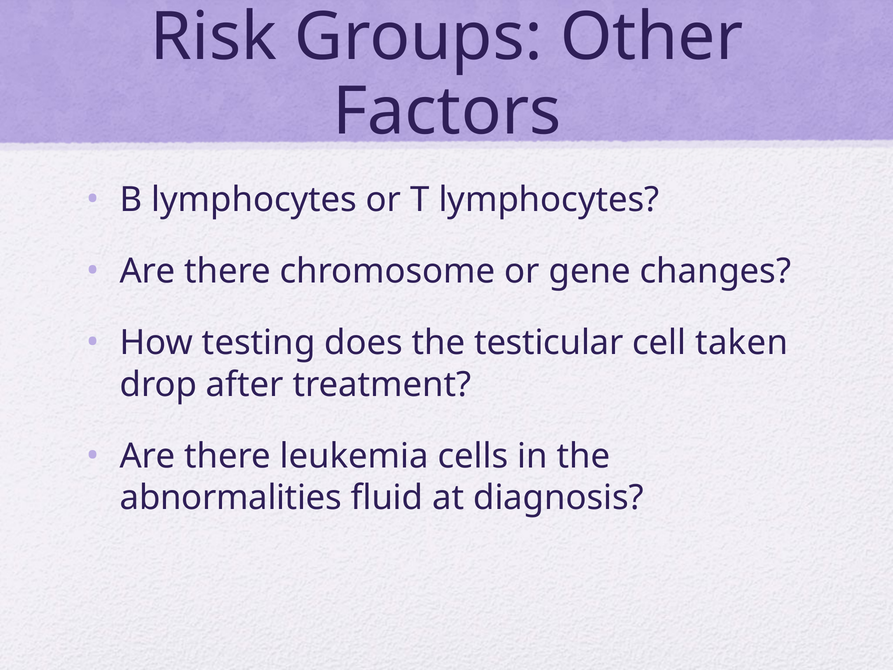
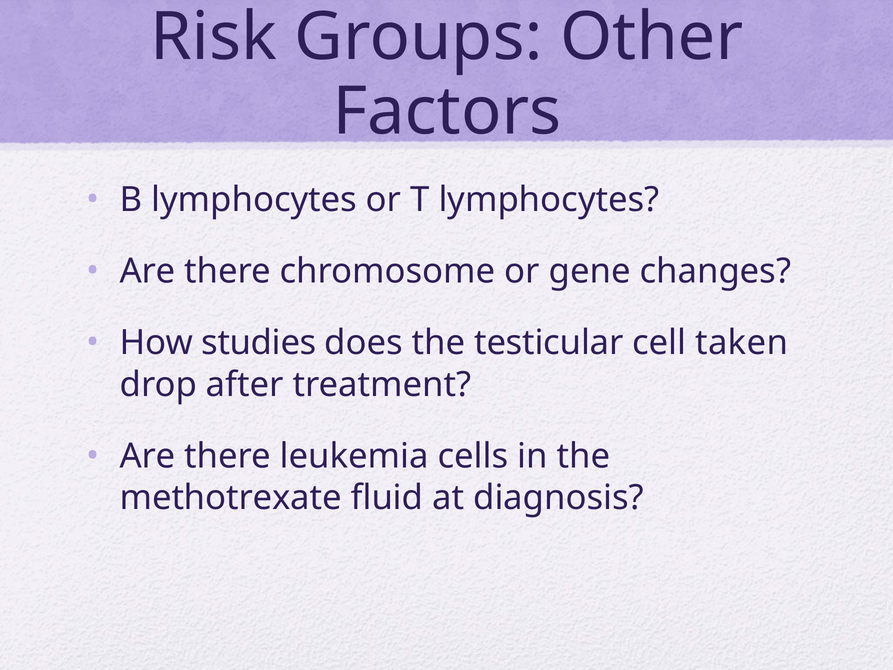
testing: testing -> studies
abnormalities: abnormalities -> methotrexate
